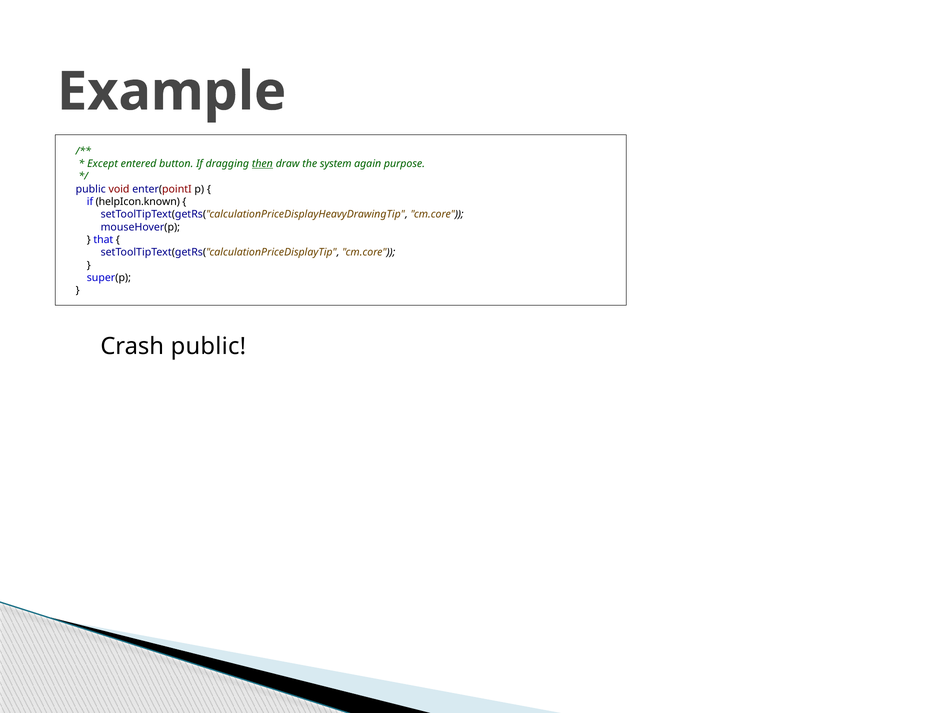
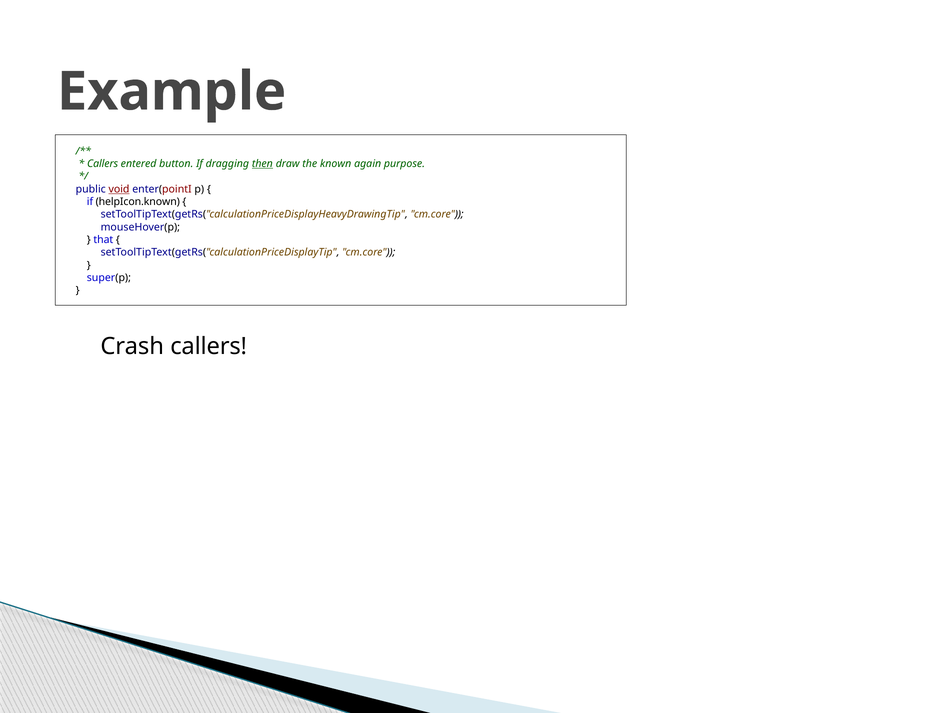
Except at (103, 164): Except -> Callers
system: system -> known
void underline: none -> present
Crash public: public -> callers
